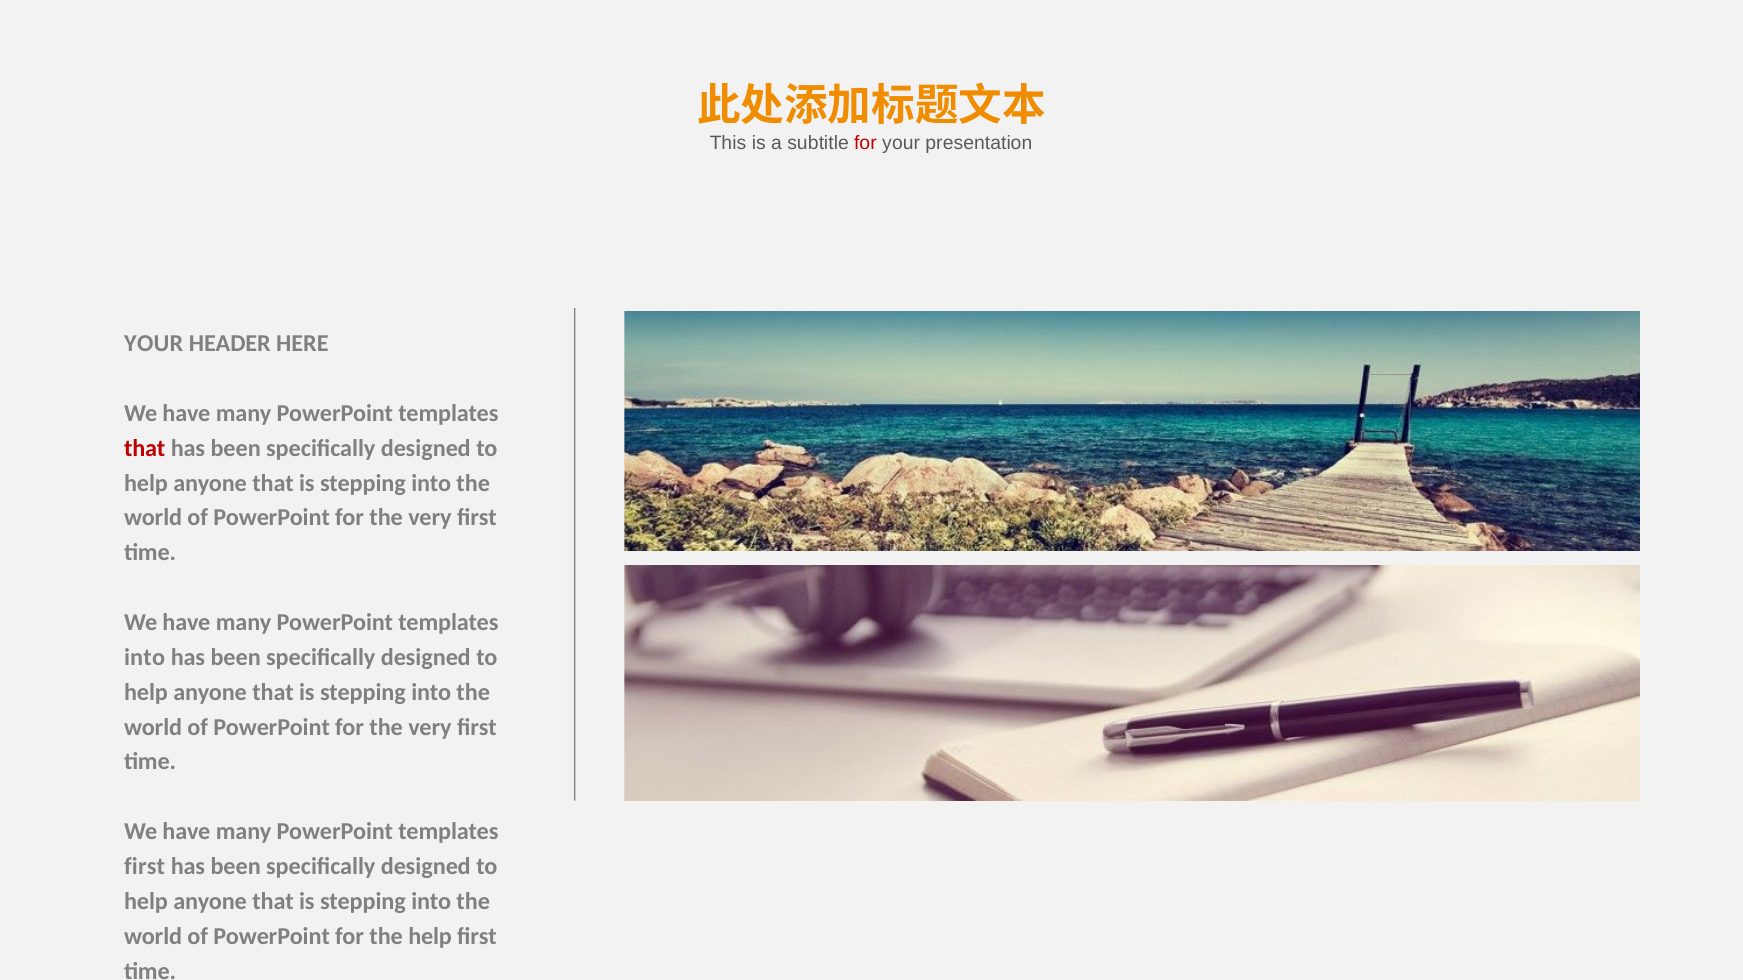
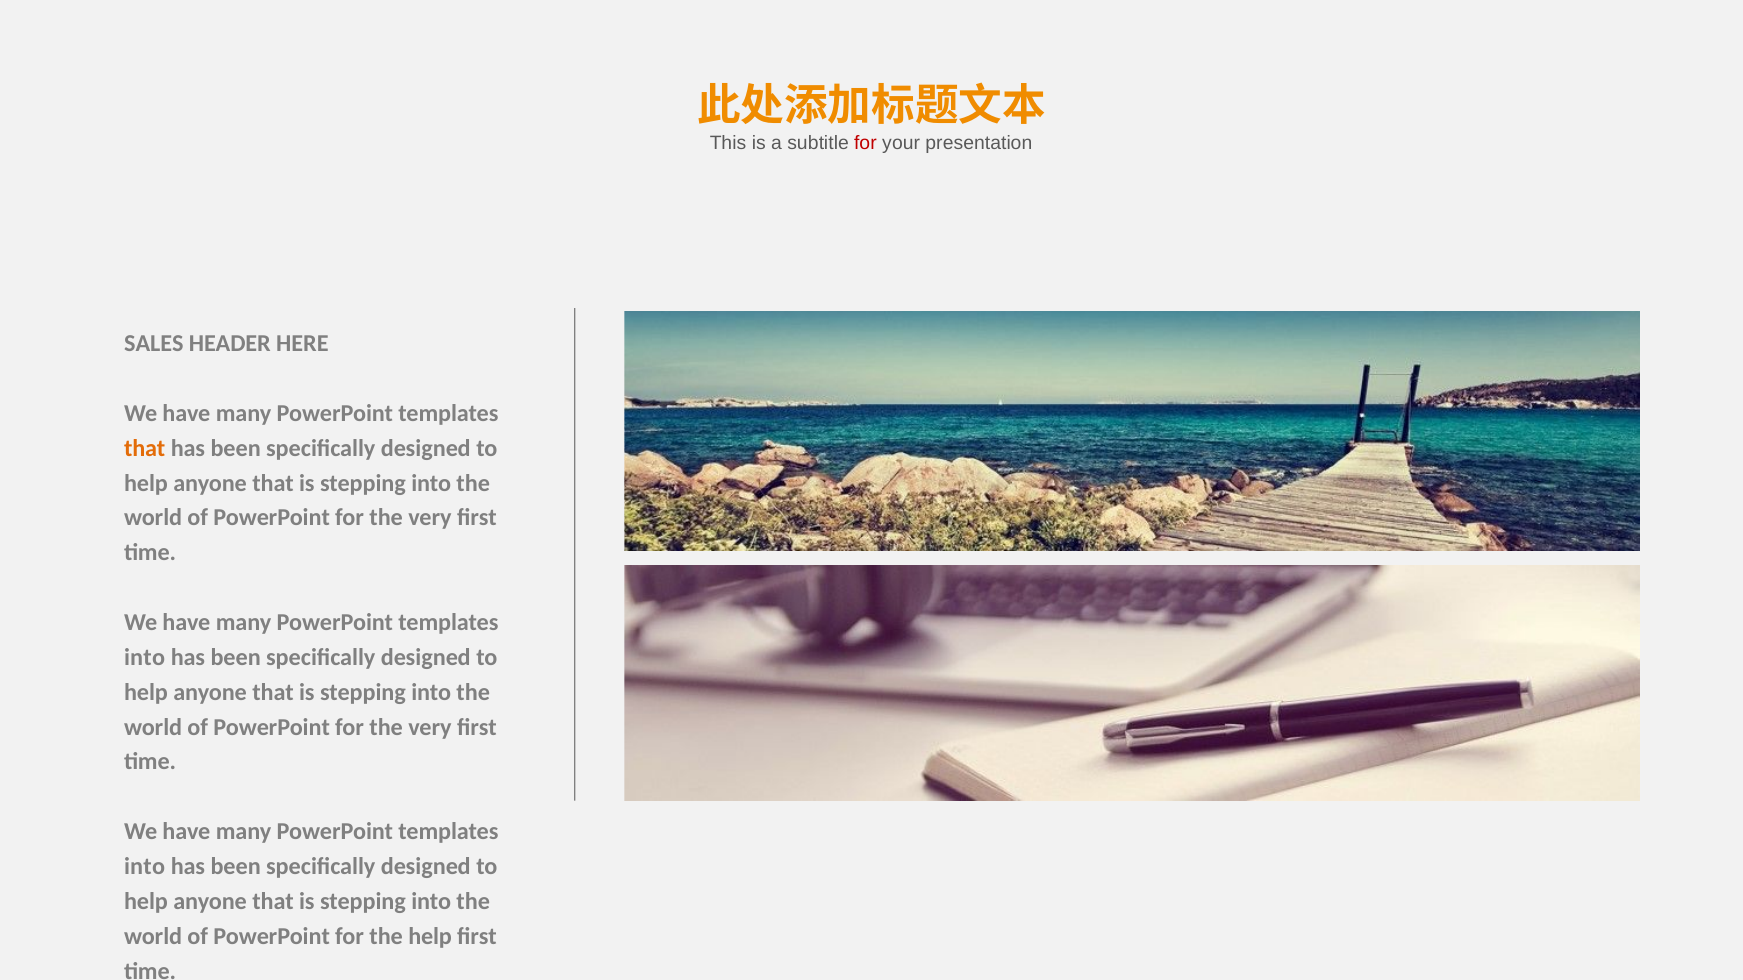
YOUR at (154, 344): YOUR -> SALES
that at (145, 448) colour: red -> orange
first at (145, 867): first -> into
